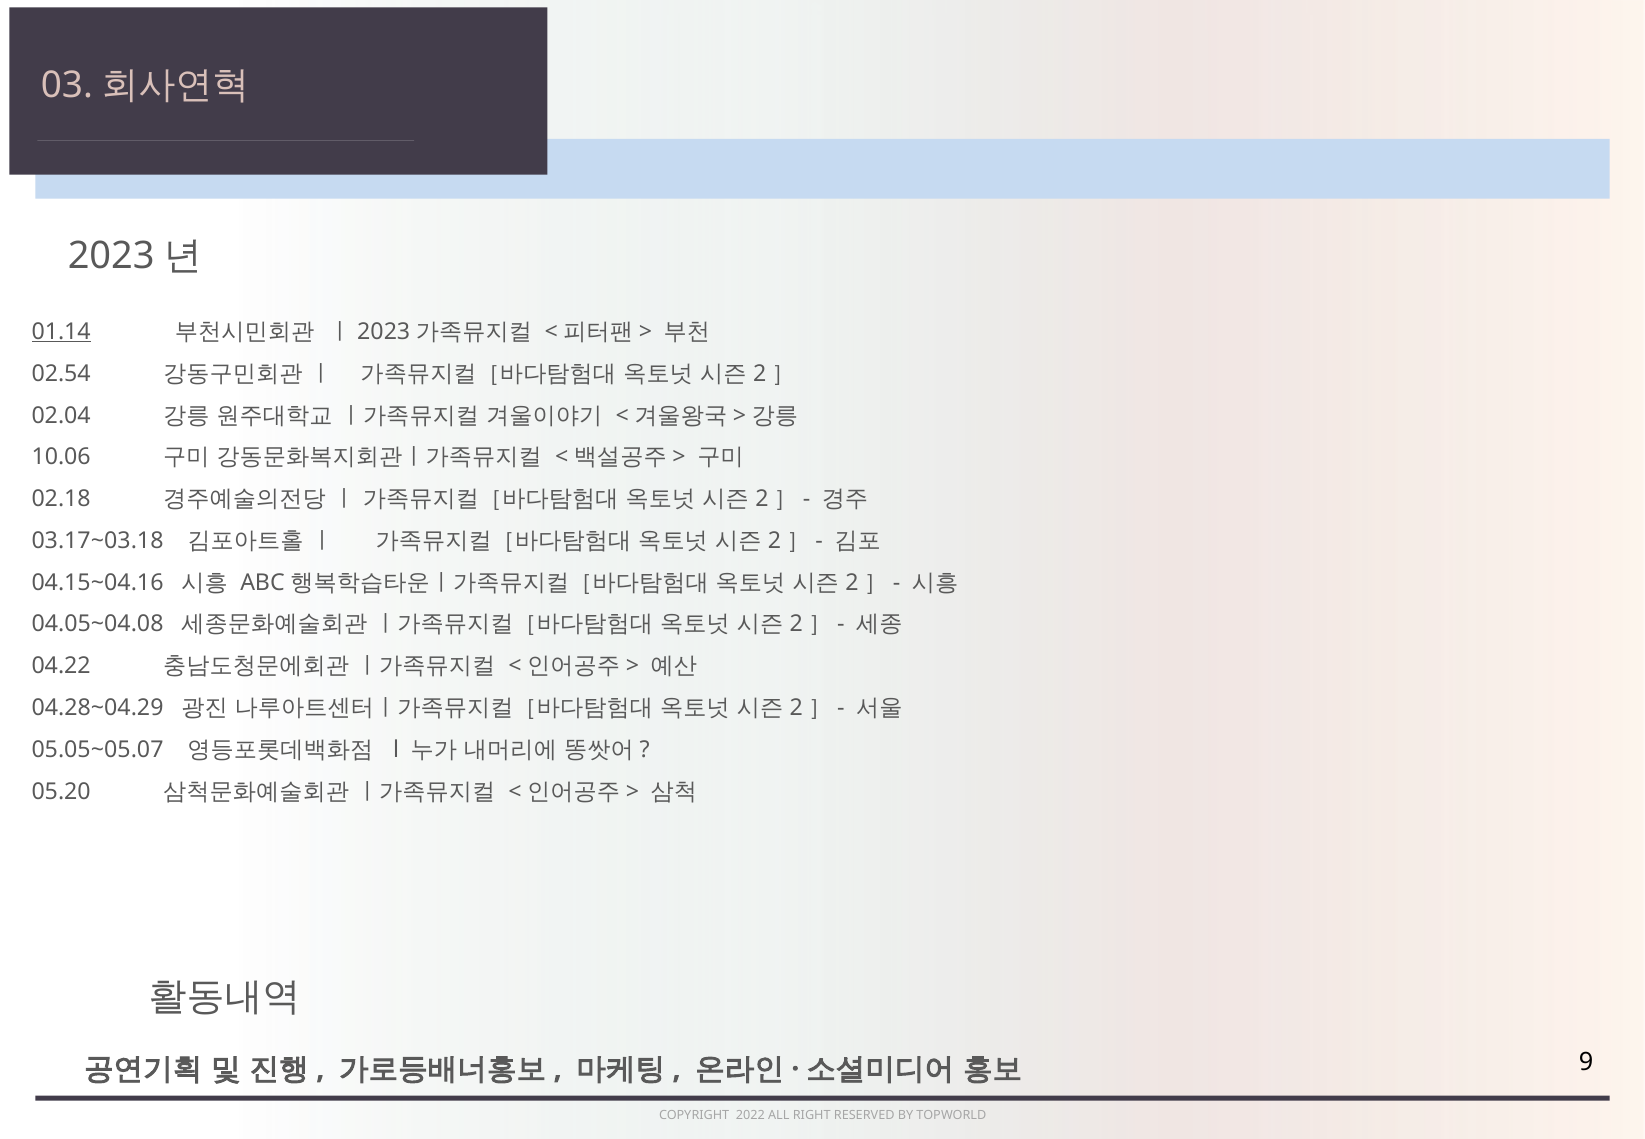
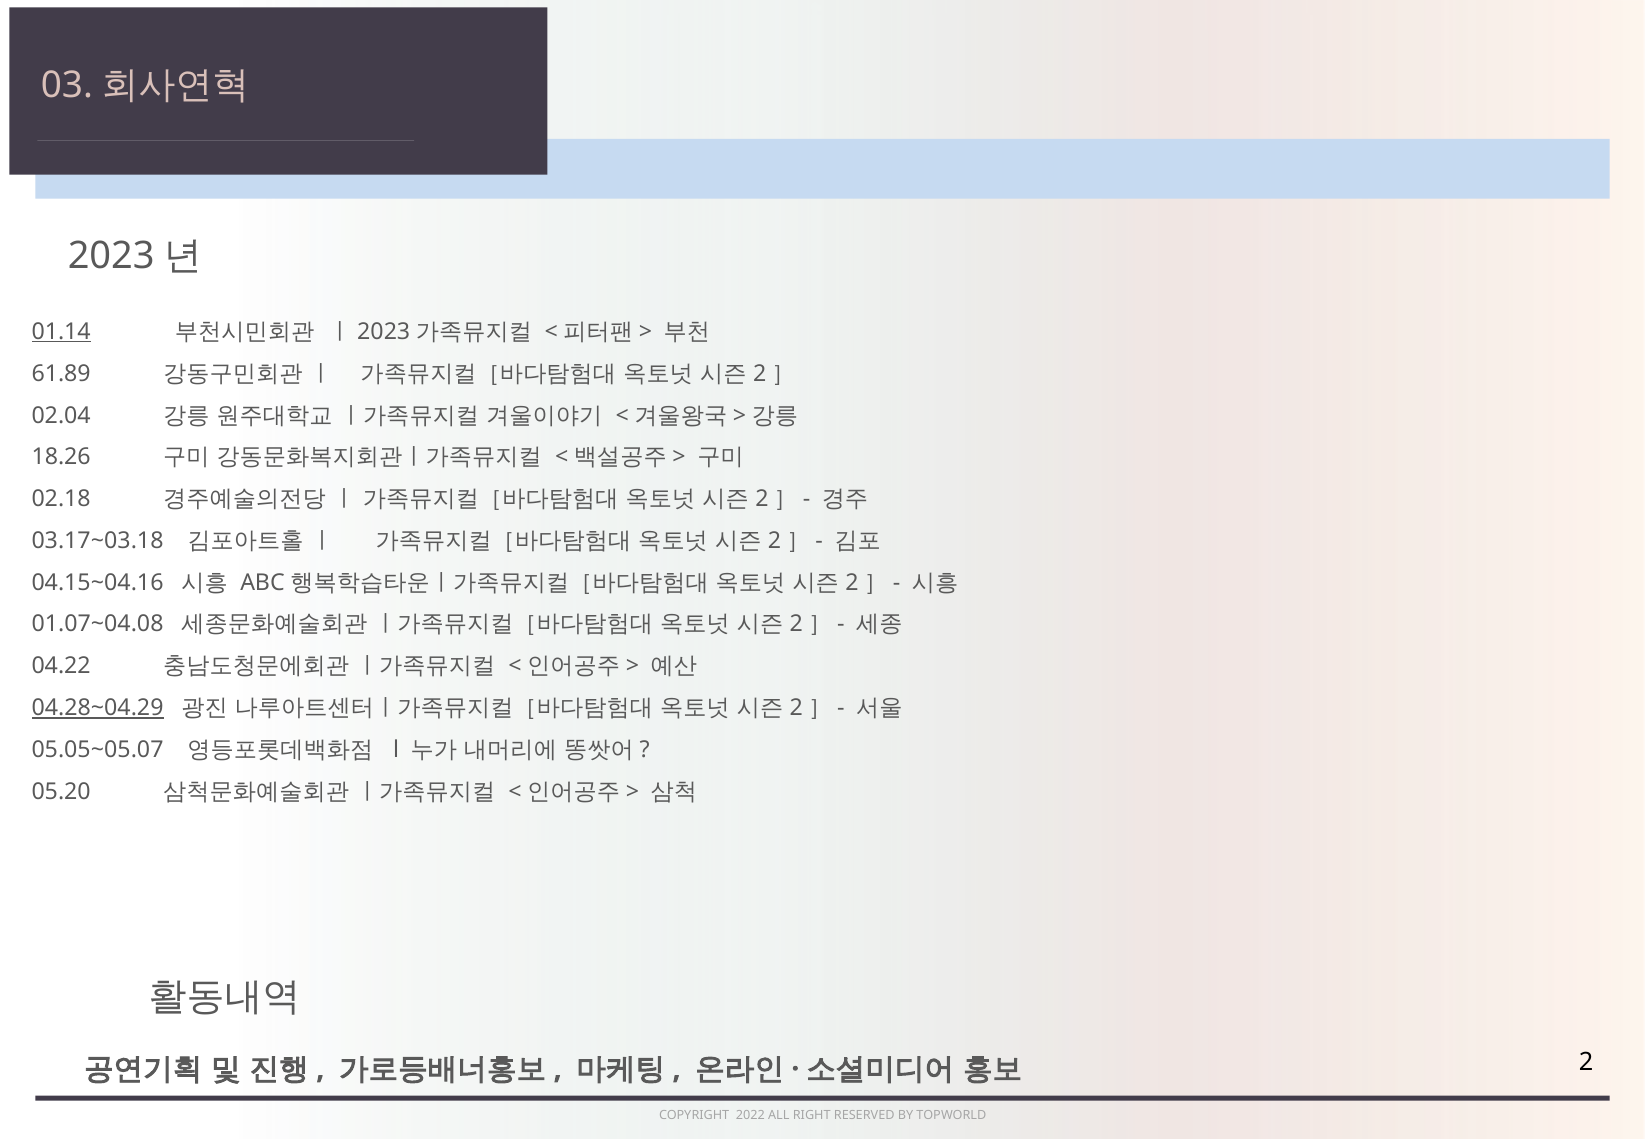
02.54: 02.54 -> 61.89
10.06: 10.06 -> 18.26
04.05~04.08: 04.05~04.08 -> 01.07~04.08
04.28~04.29 underline: none -> present
9: 9 -> 2
